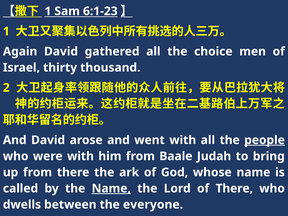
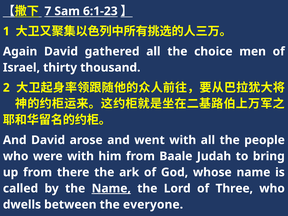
1 at (48, 11): 1 -> 7
people underline: present -> none
of There: There -> Three
